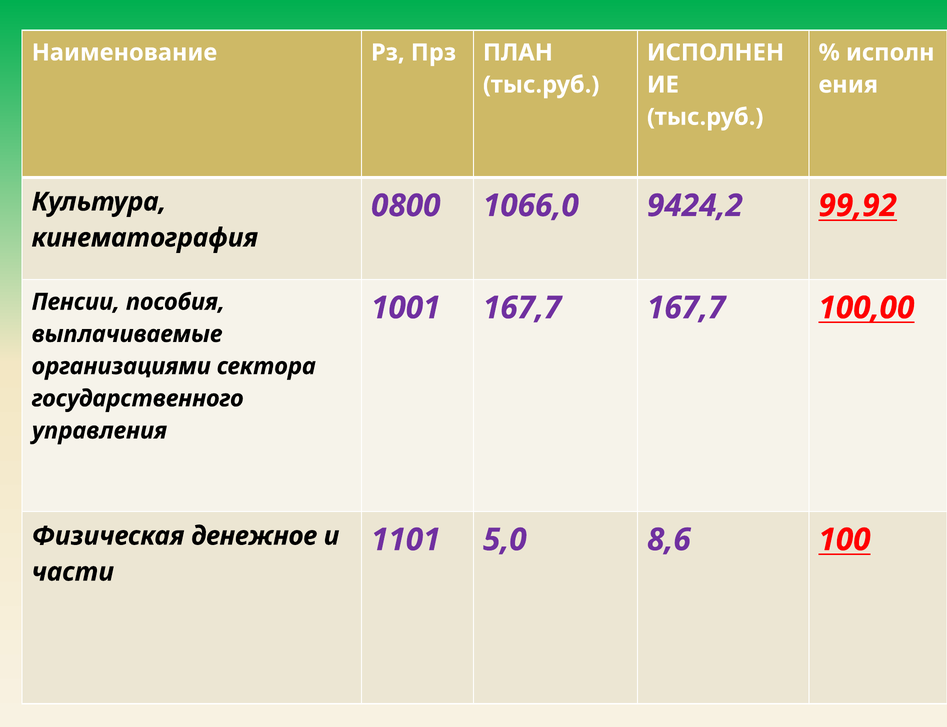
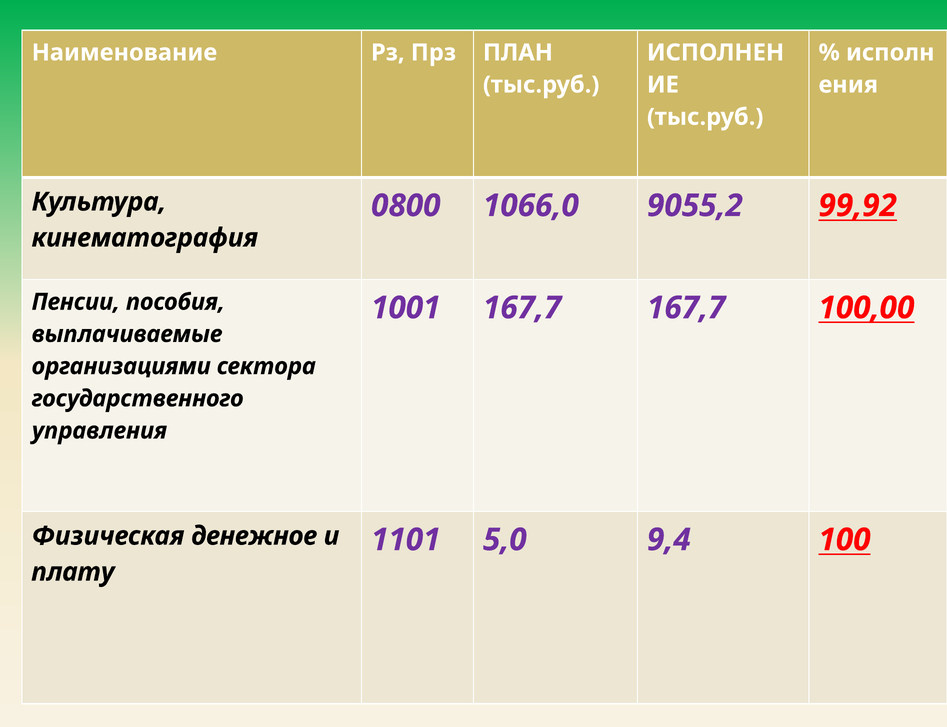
9424,2: 9424,2 -> 9055,2
8,6: 8,6 -> 9,4
части: части -> плату
